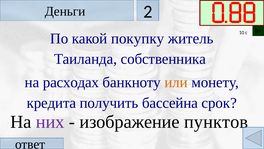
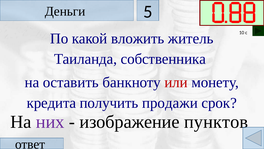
2: 2 -> 5
покупку: покупку -> вложить
расходах: расходах -> оставить
или colour: orange -> red
бассейна: бассейна -> продажи
